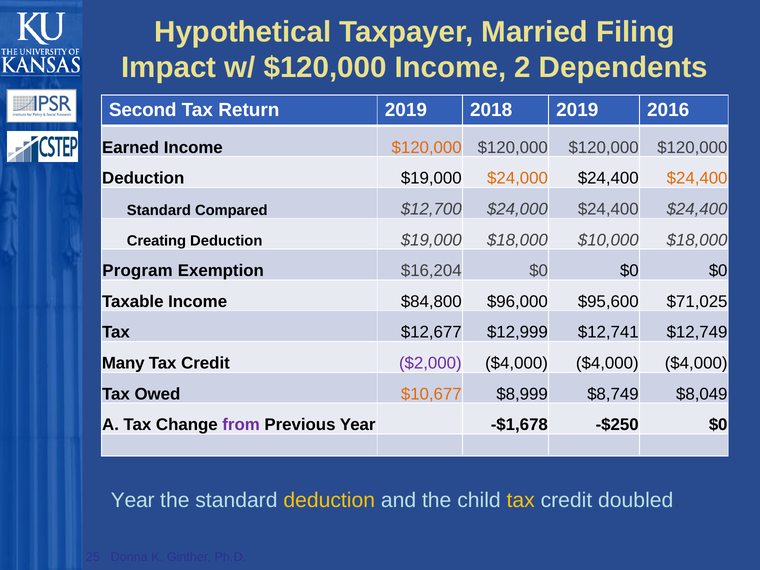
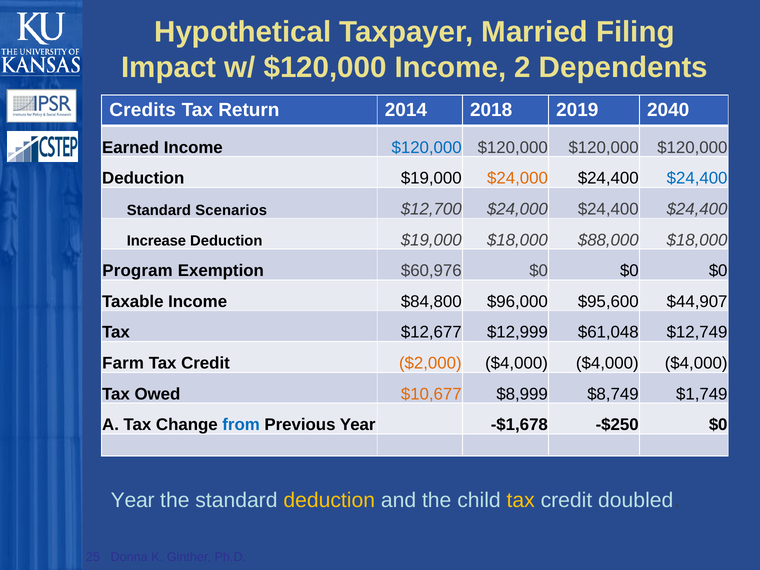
Second: Second -> Credits
Return 2019: 2019 -> 2014
2016: 2016 -> 2040
$120,000 at (427, 148) colour: orange -> blue
$24,400 at (697, 178) colour: orange -> blue
Compared: Compared -> Scenarios
Creating: Creating -> Increase
$10,000: $10,000 -> $88,000
$16,204: $16,204 -> $60,976
$71,025: $71,025 -> $44,907
$12,741: $12,741 -> $61,048
Many: Many -> Farm
$2,000 colour: purple -> orange
$8,049: $8,049 -> $1,749
from colour: purple -> blue
